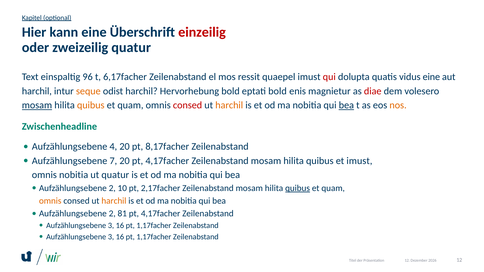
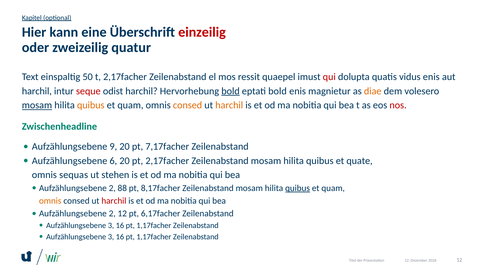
96: 96 -> 50
t 6,17facher: 6,17facher -> 2,17facher
vidus eine: eine -> enis
seque colour: orange -> red
bold at (231, 91) underline: none -> present
diae colour: red -> orange
consed at (188, 105) colour: red -> orange
bea at (346, 105) underline: present -> none
nos colour: orange -> red
4: 4 -> 9
8,17facher: 8,17facher -> 7,17facher
7: 7 -> 6
20 pt 4,17facher: 4,17facher -> 2,17facher
et imust: imust -> quate
omnis nobitia: nobitia -> sequas
ut quatur: quatur -> stehen
10: 10 -> 88
2,17facher: 2,17facher -> 8,17facher
harchil at (114, 201) colour: orange -> red
2 81: 81 -> 12
4,17facher at (161, 214): 4,17facher -> 6,17facher
